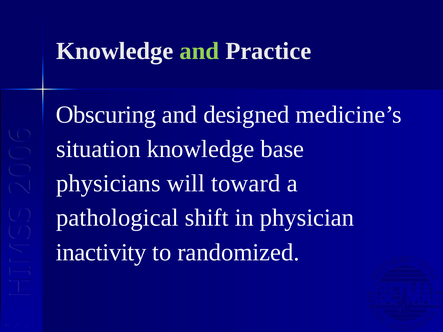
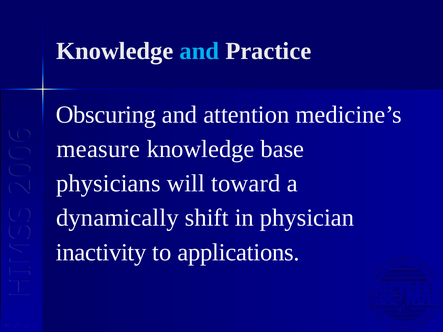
and at (199, 51) colour: light green -> light blue
designed: designed -> attention
situation: situation -> measure
pathological: pathological -> dynamically
randomized: randomized -> applications
